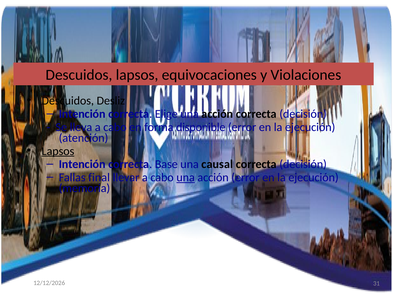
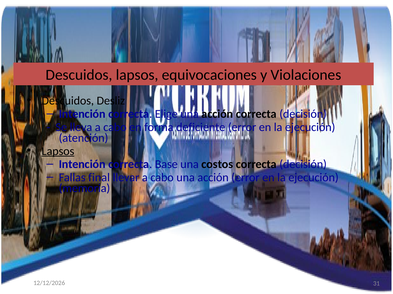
disponible: disponible -> deficiente
causal: causal -> costos
una at (186, 178) underline: present -> none
